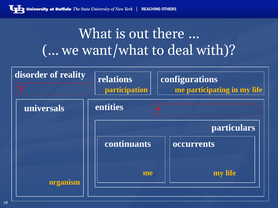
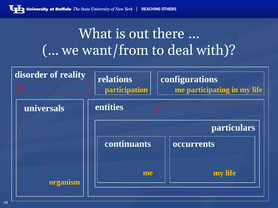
want/what: want/what -> want/from
